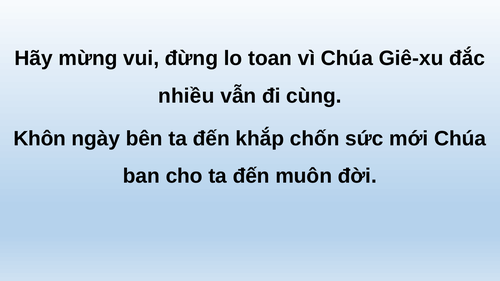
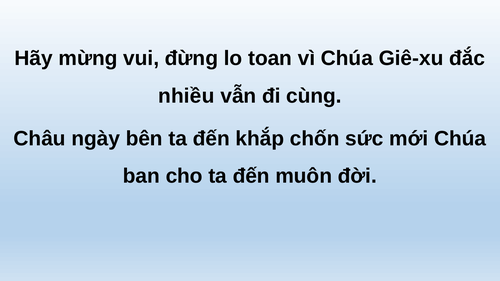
Khôn: Khôn -> Châu
